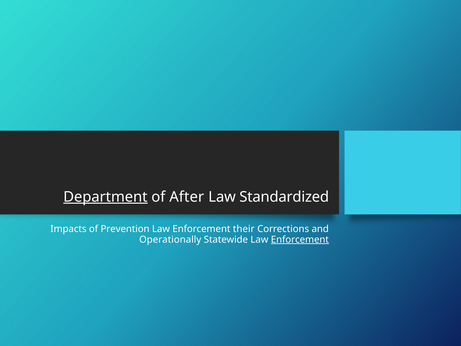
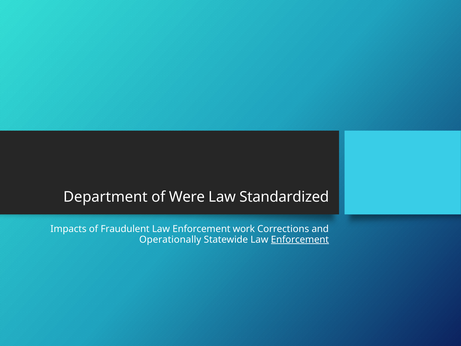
Department underline: present -> none
After: After -> Were
Prevention: Prevention -> Fraudulent
their: their -> work
